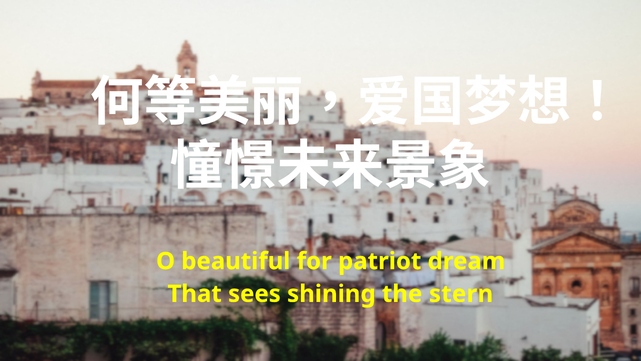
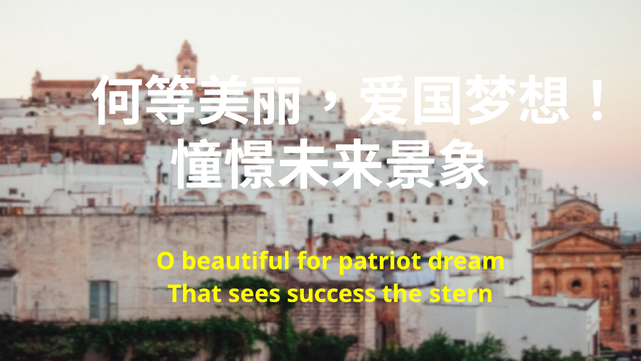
shining: shining -> success
